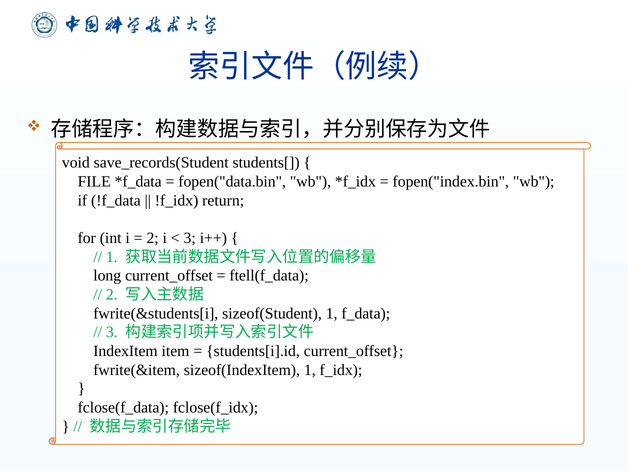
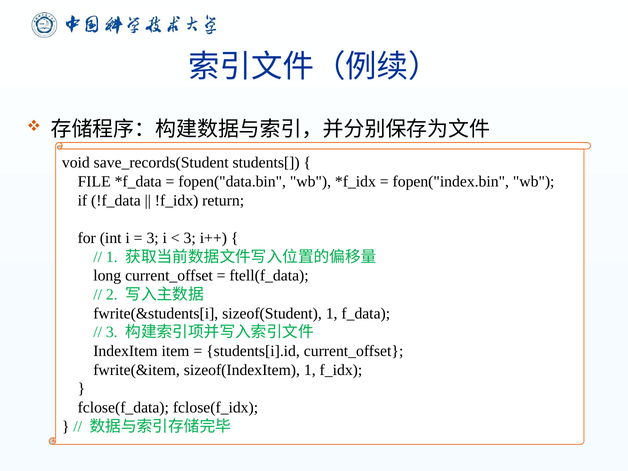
2 at (153, 238): 2 -> 3
